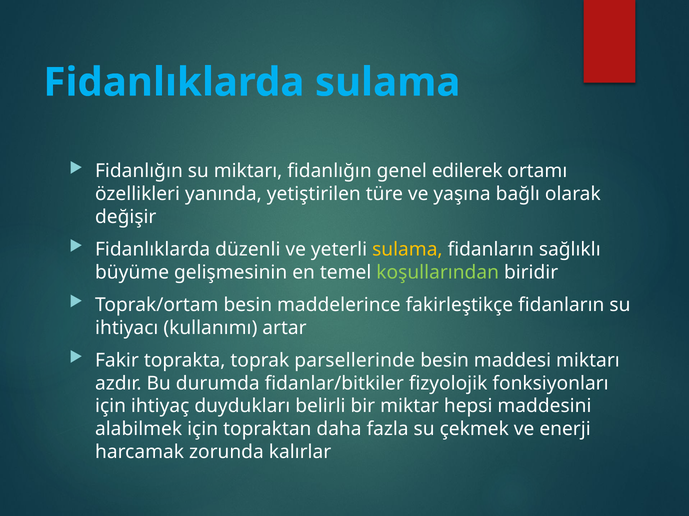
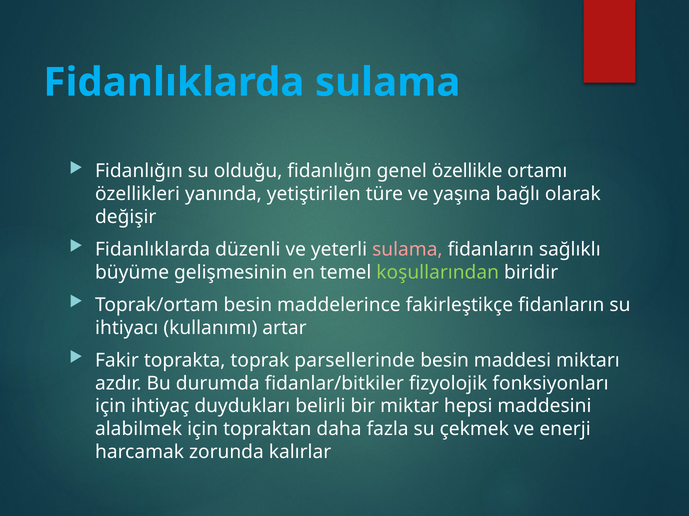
su miktarı: miktarı -> olduğu
edilerek: edilerek -> özellikle
sulama at (407, 250) colour: yellow -> pink
